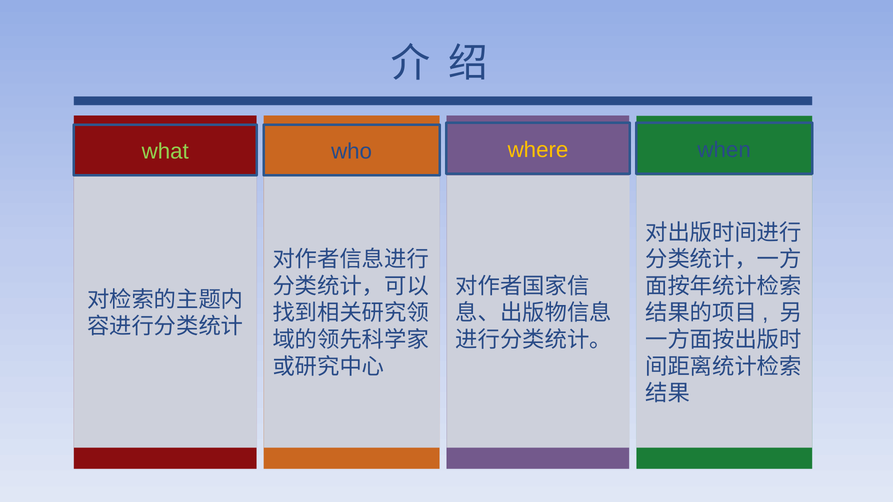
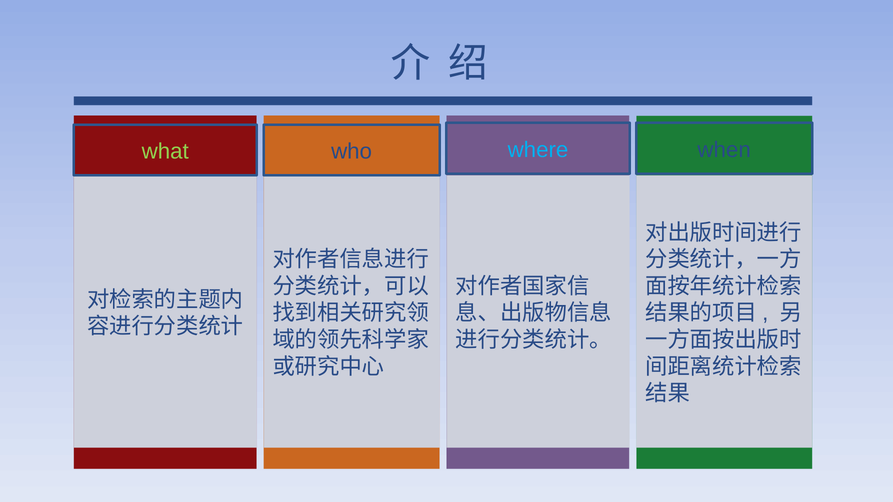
where colour: yellow -> light blue
